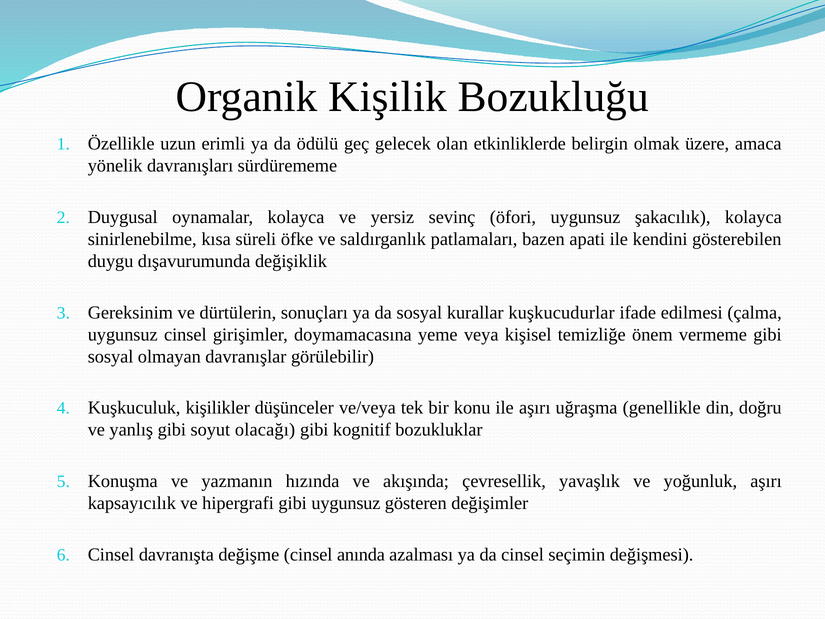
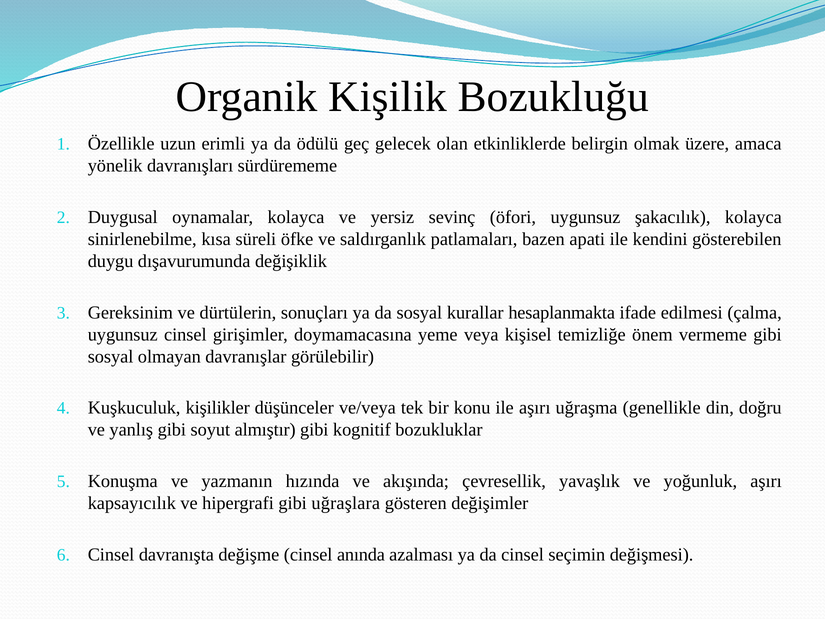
kuşkucudurlar: kuşkucudurlar -> hesaplanmakta
olacağı: olacağı -> almıştır
gibi uygunsuz: uygunsuz -> uğraşlara
